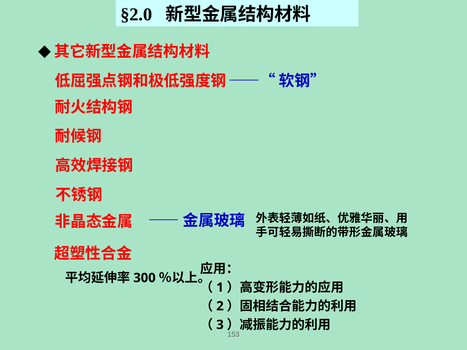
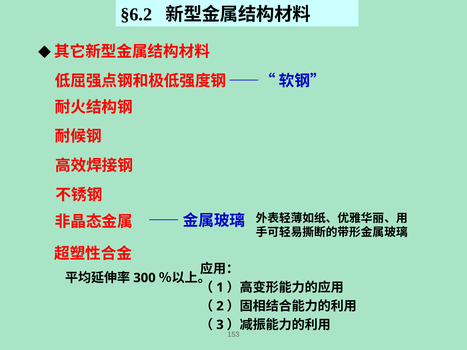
§2.0: §2.0 -> §6.2
